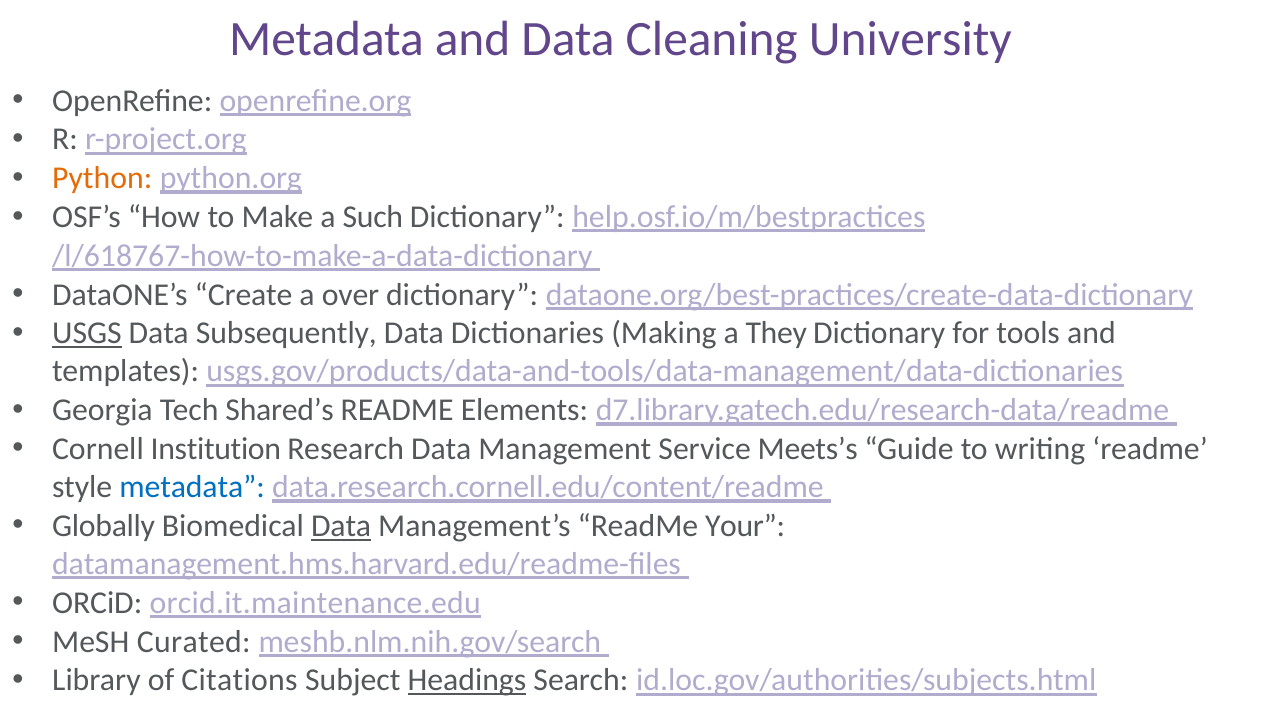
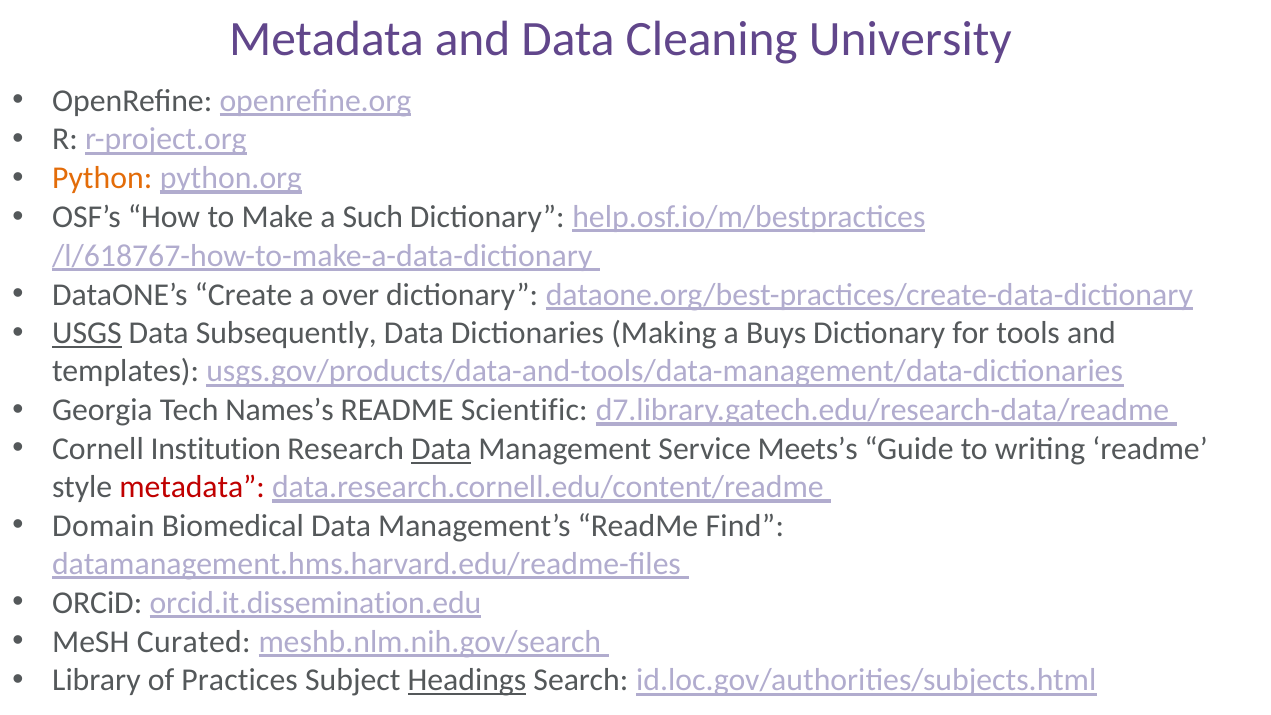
They: They -> Buys
Shared’s: Shared’s -> Names’s
Elements: Elements -> Scientific
Data at (441, 449) underline: none -> present
metadata at (192, 487) colour: blue -> red
Globally: Globally -> Domain
Data at (341, 526) underline: present -> none
Your: Your -> Find
orcid.it.maintenance.edu: orcid.it.maintenance.edu -> orcid.it.dissemination.edu
Citations: Citations -> Practices
